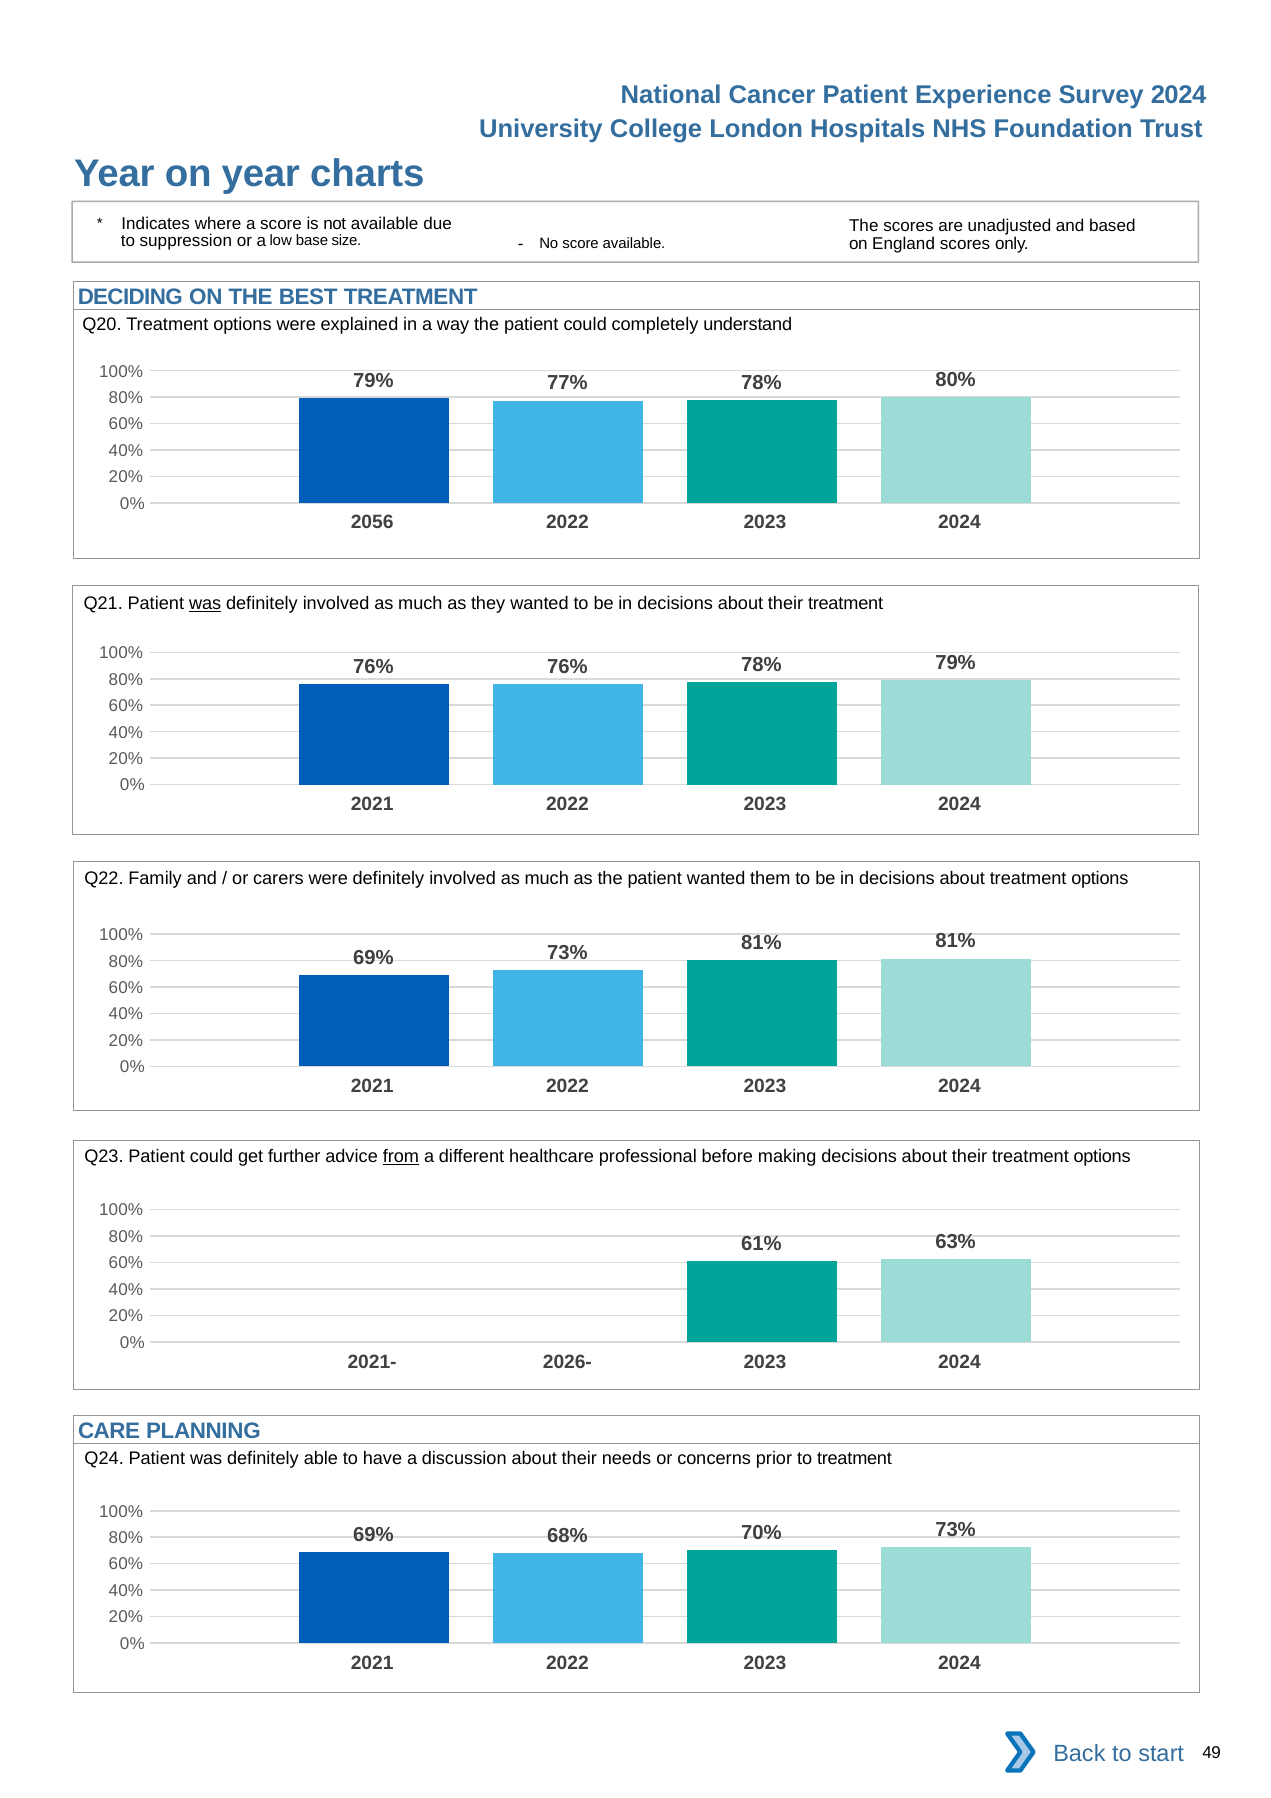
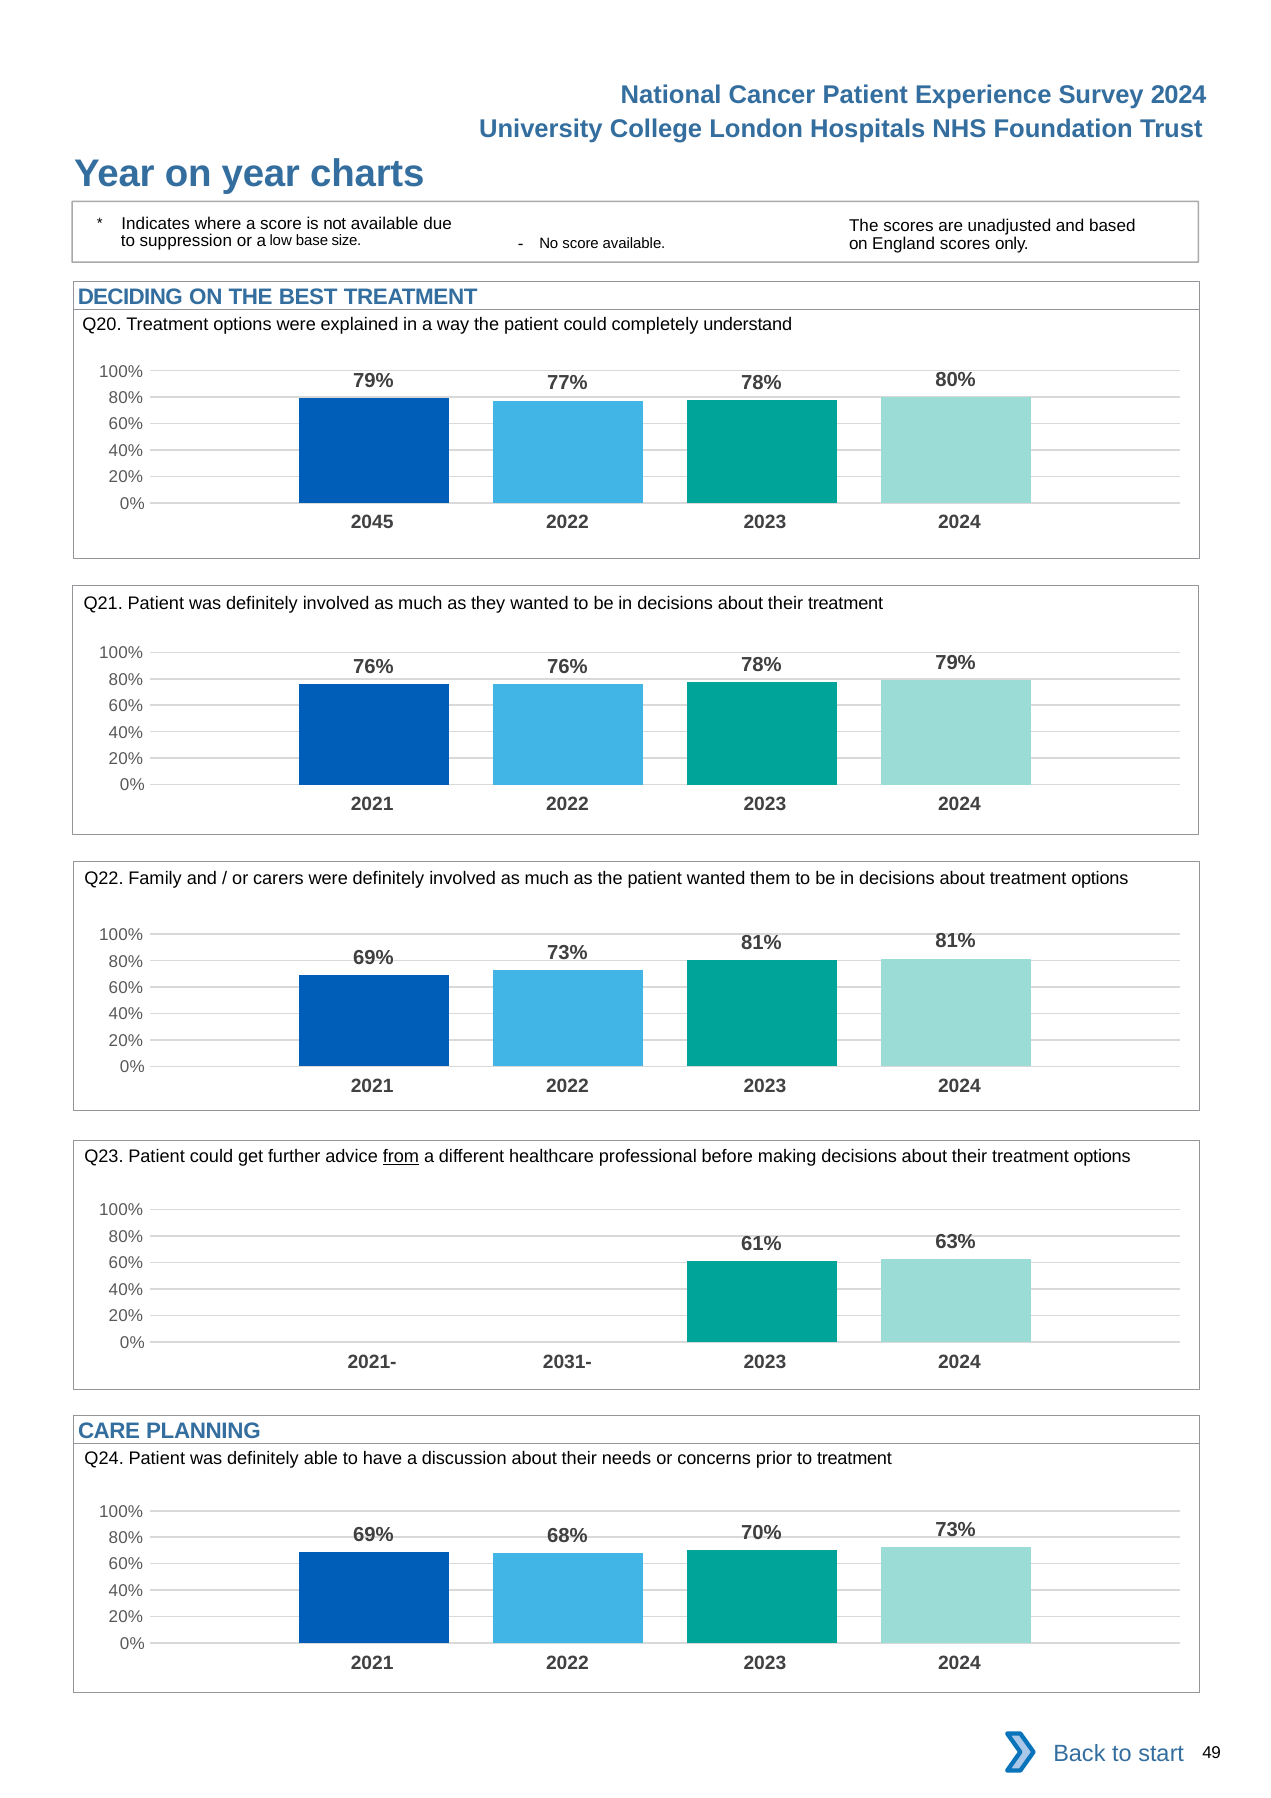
2056: 2056 -> 2045
was at (205, 604) underline: present -> none
2026-: 2026- -> 2031-
